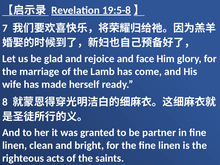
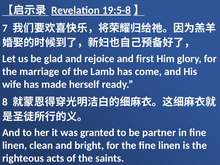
face: face -> first
